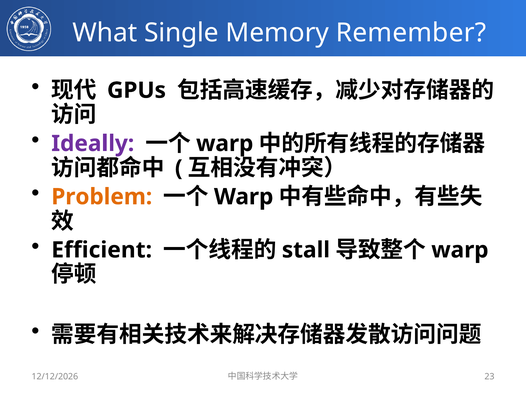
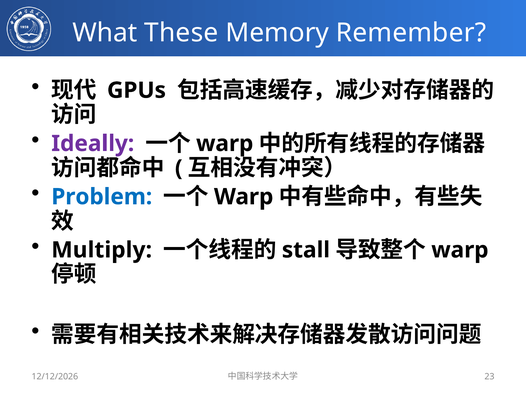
Single: Single -> These
Problem colour: orange -> blue
Efficient: Efficient -> Multiply
